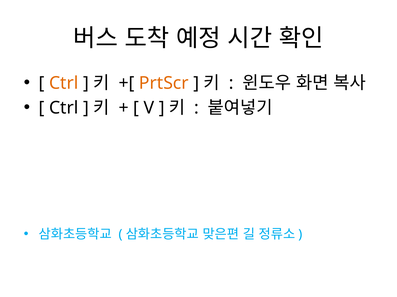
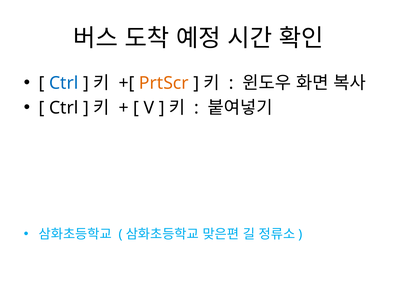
Ctrl at (64, 83) colour: orange -> blue
